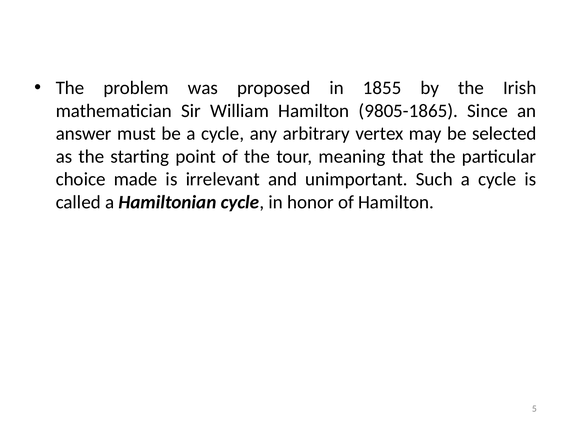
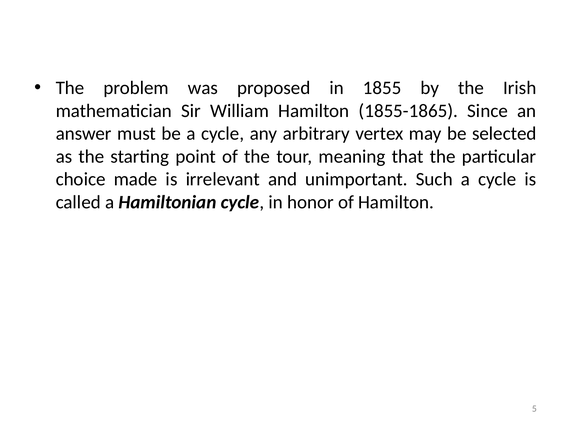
9805-1865: 9805-1865 -> 1855-1865
